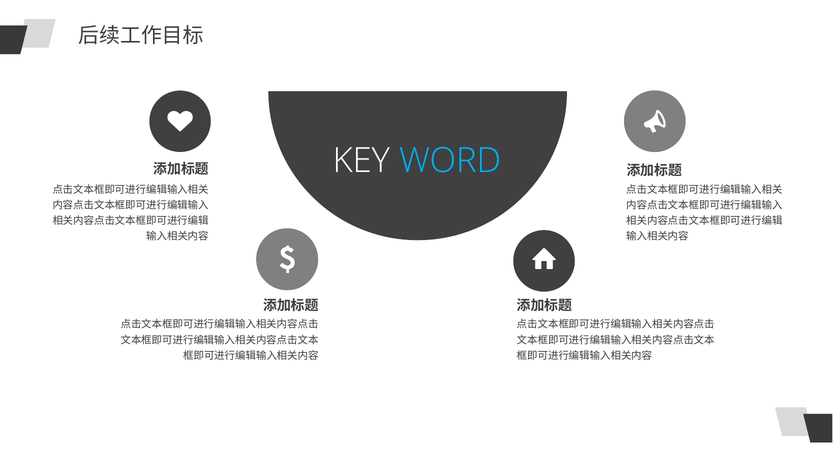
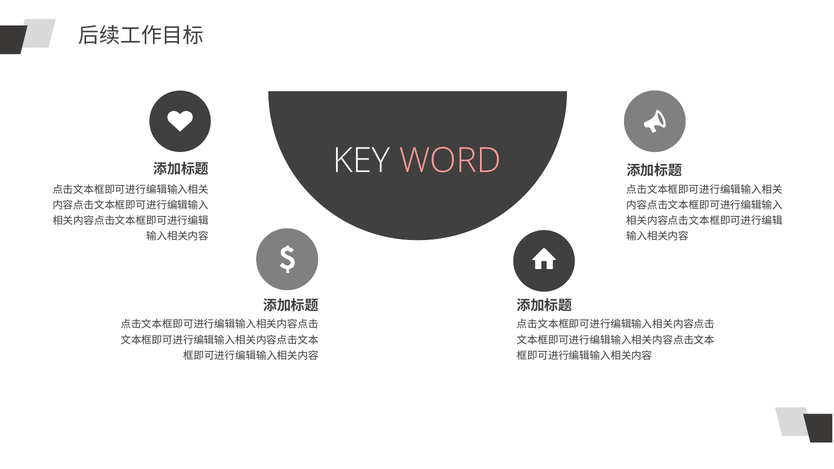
WORD colour: light blue -> pink
